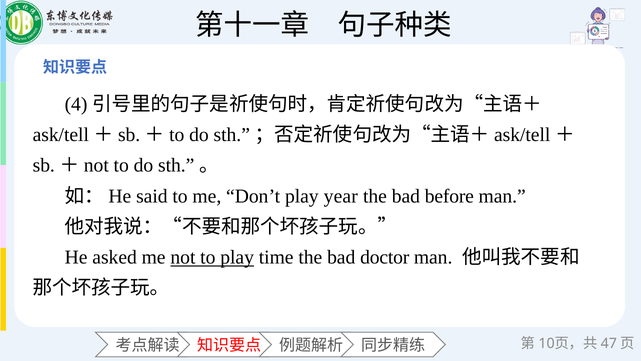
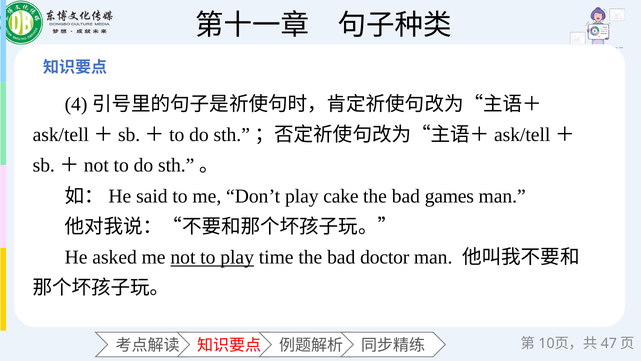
year: year -> cake
before: before -> games
